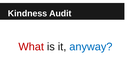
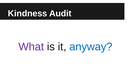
What colour: red -> purple
